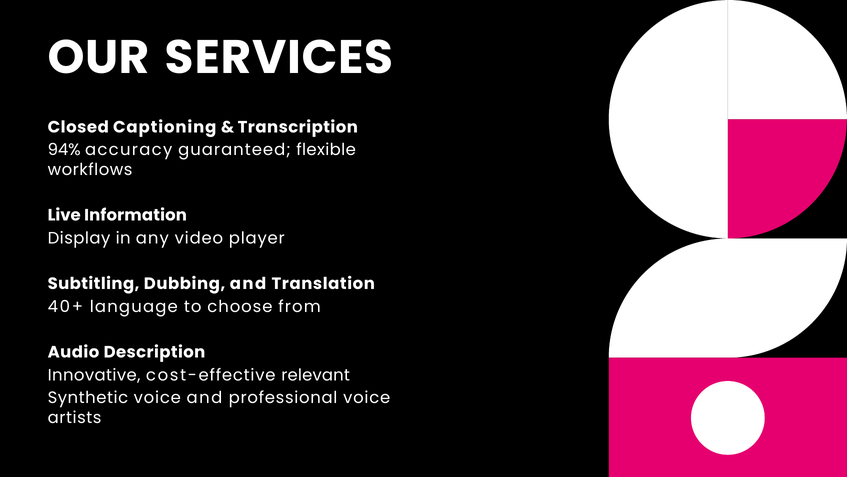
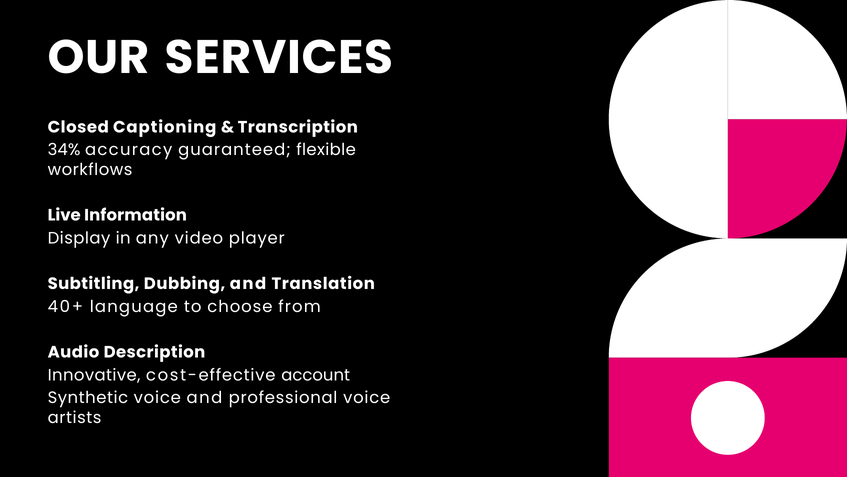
94%: 94% -> 34%
relevant: relevant -> account
